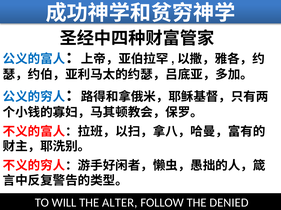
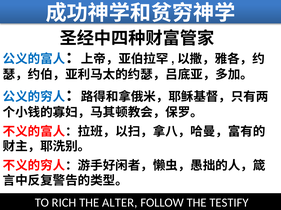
WILL: WILL -> RICH
DENIED: DENIED -> TESTIFY
